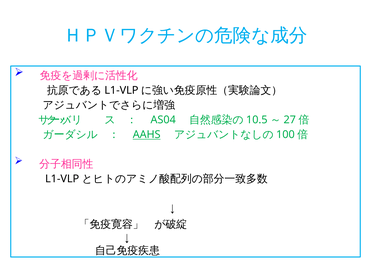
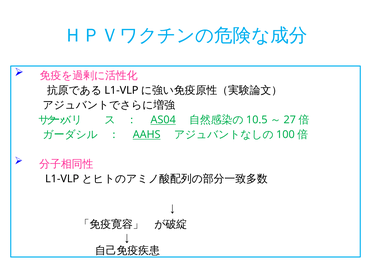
AS04 underline: none -> present
